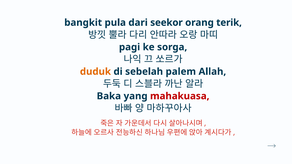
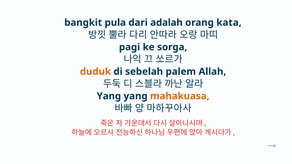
seekor: seekor -> adalah
terik: terik -> kata
Baka at (109, 96): Baka -> Yang
mahakuasa colour: red -> orange
